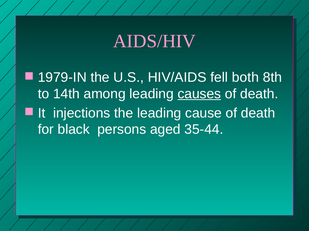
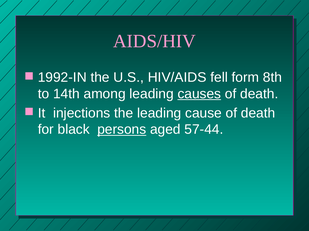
1979-IN: 1979-IN -> 1992-IN
both: both -> form
persons underline: none -> present
35-44: 35-44 -> 57-44
